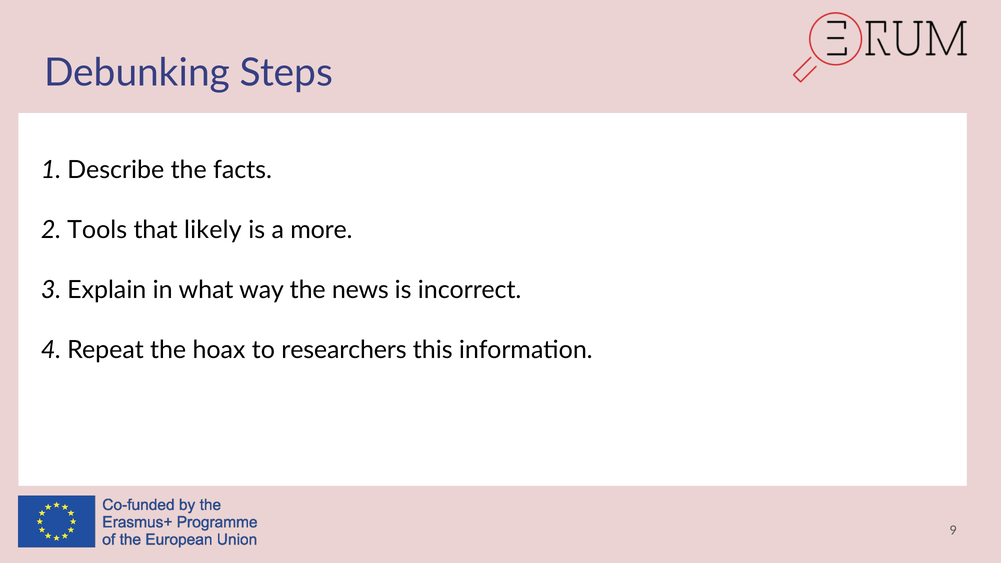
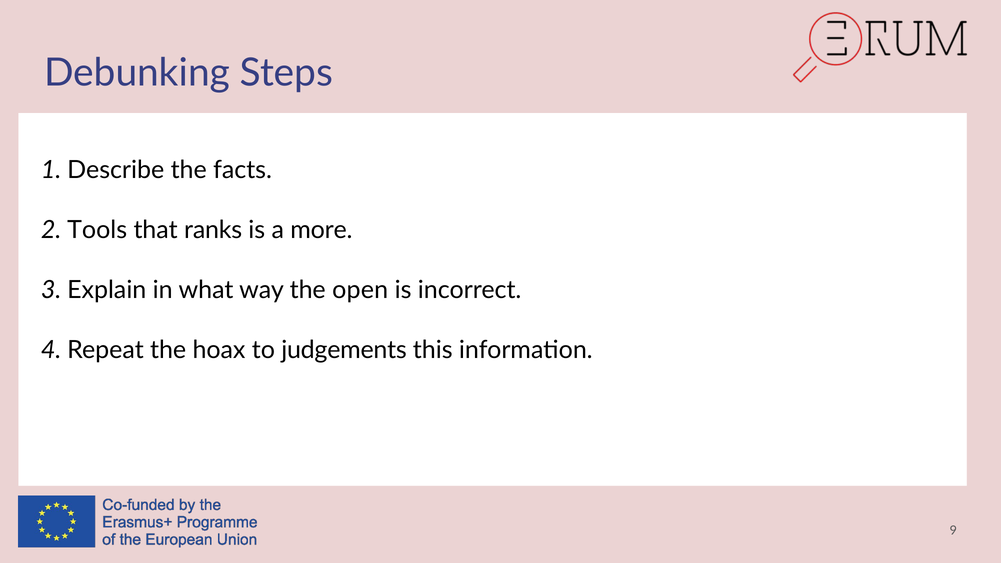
likely: likely -> ranks
news: news -> open
researchers: researchers -> judgements
